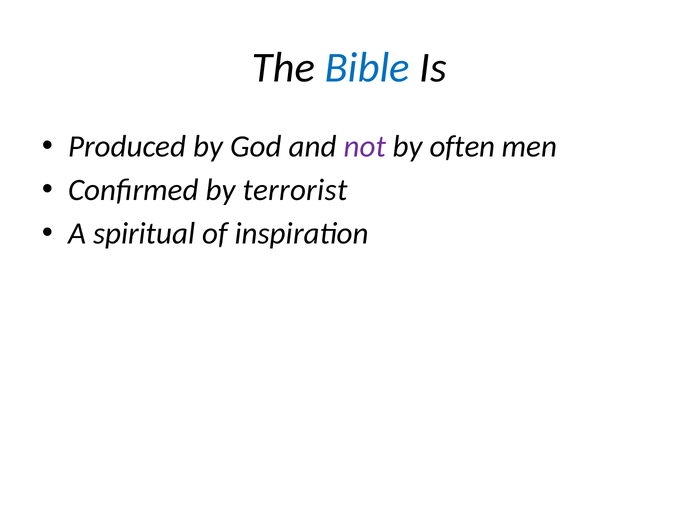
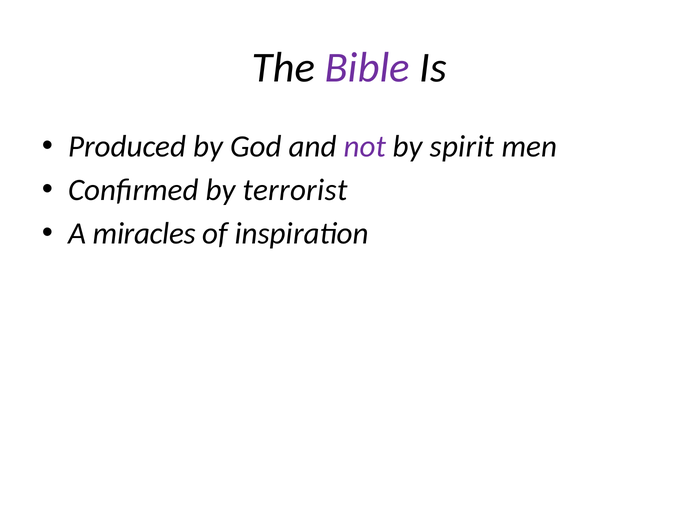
Bible colour: blue -> purple
often: often -> spirit
spiritual: spiritual -> miracles
